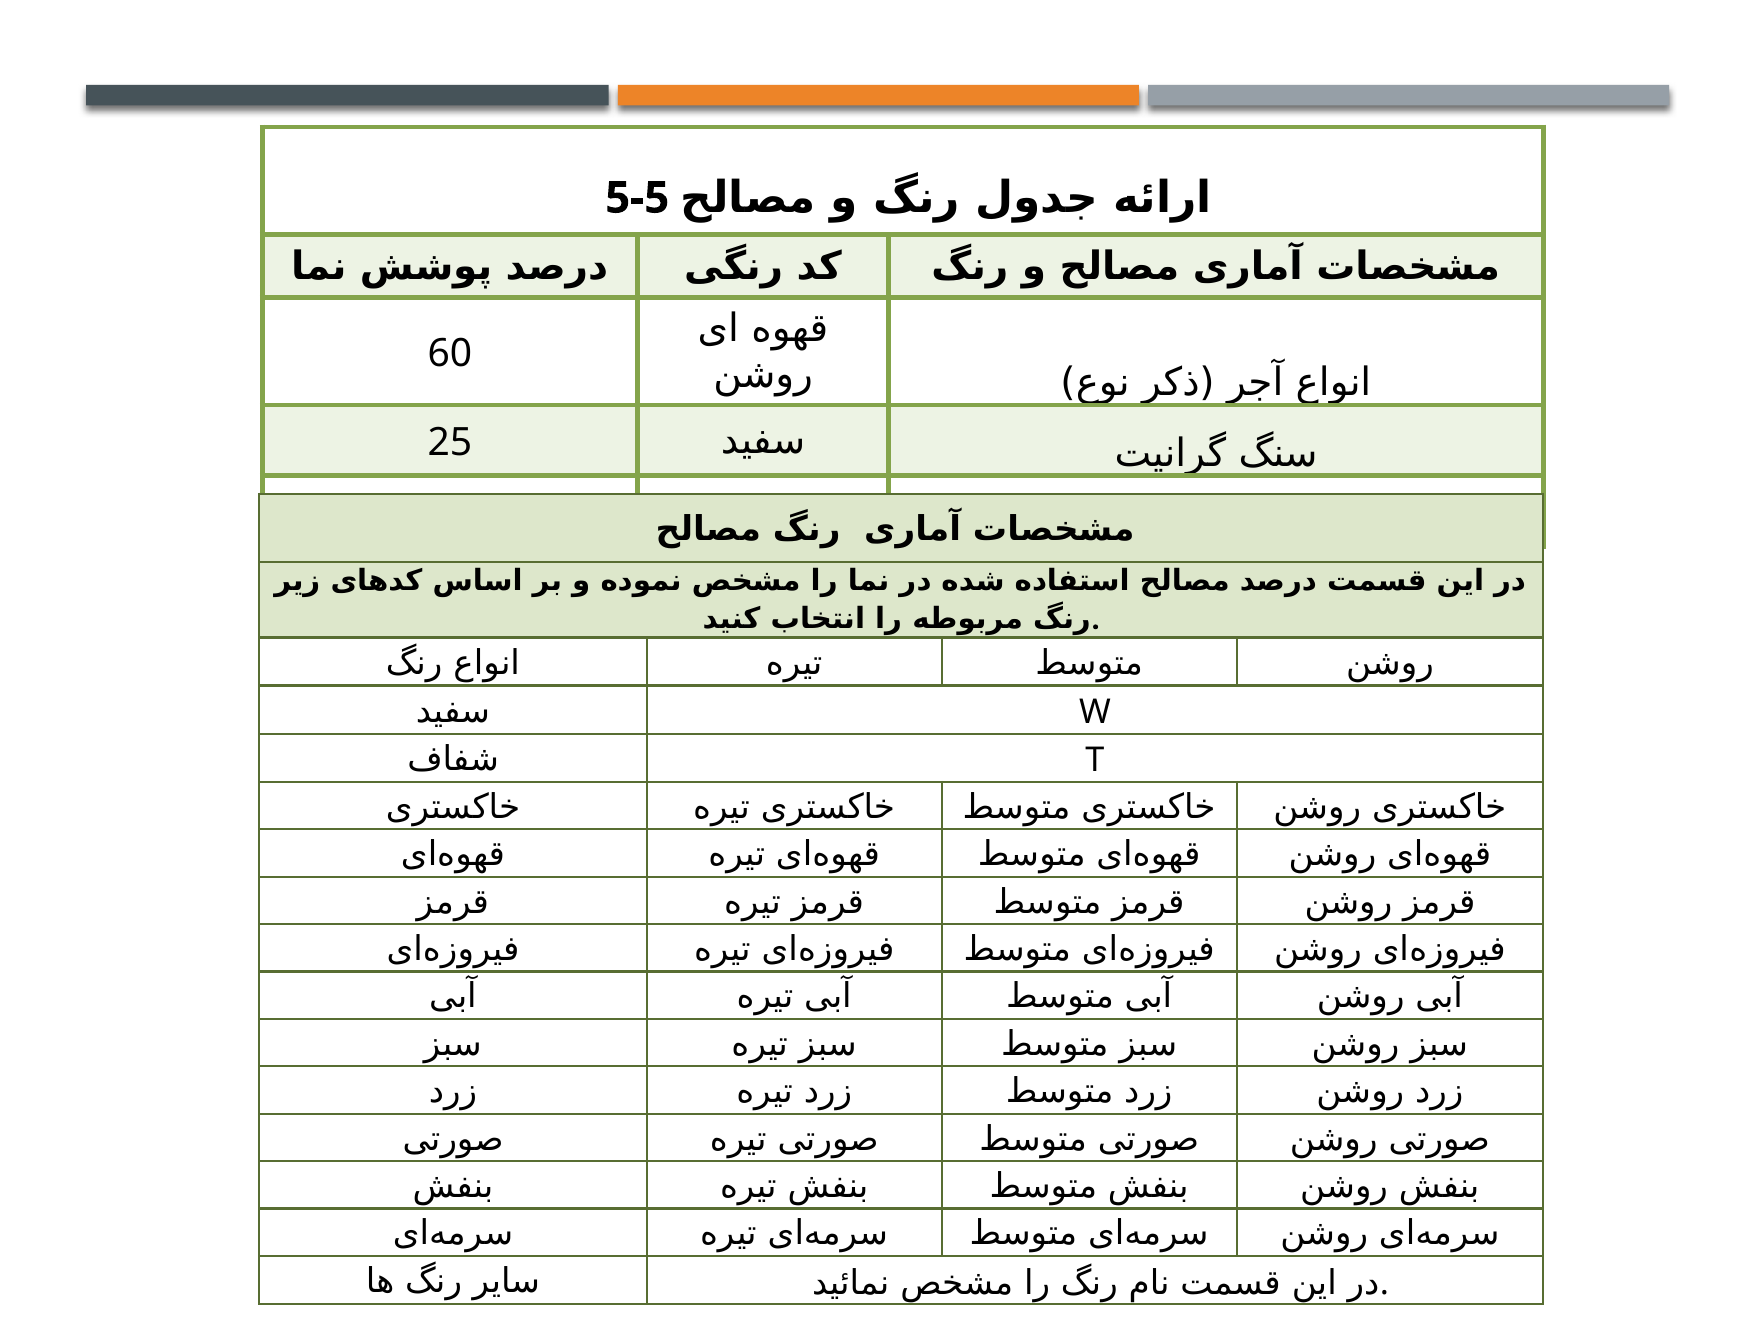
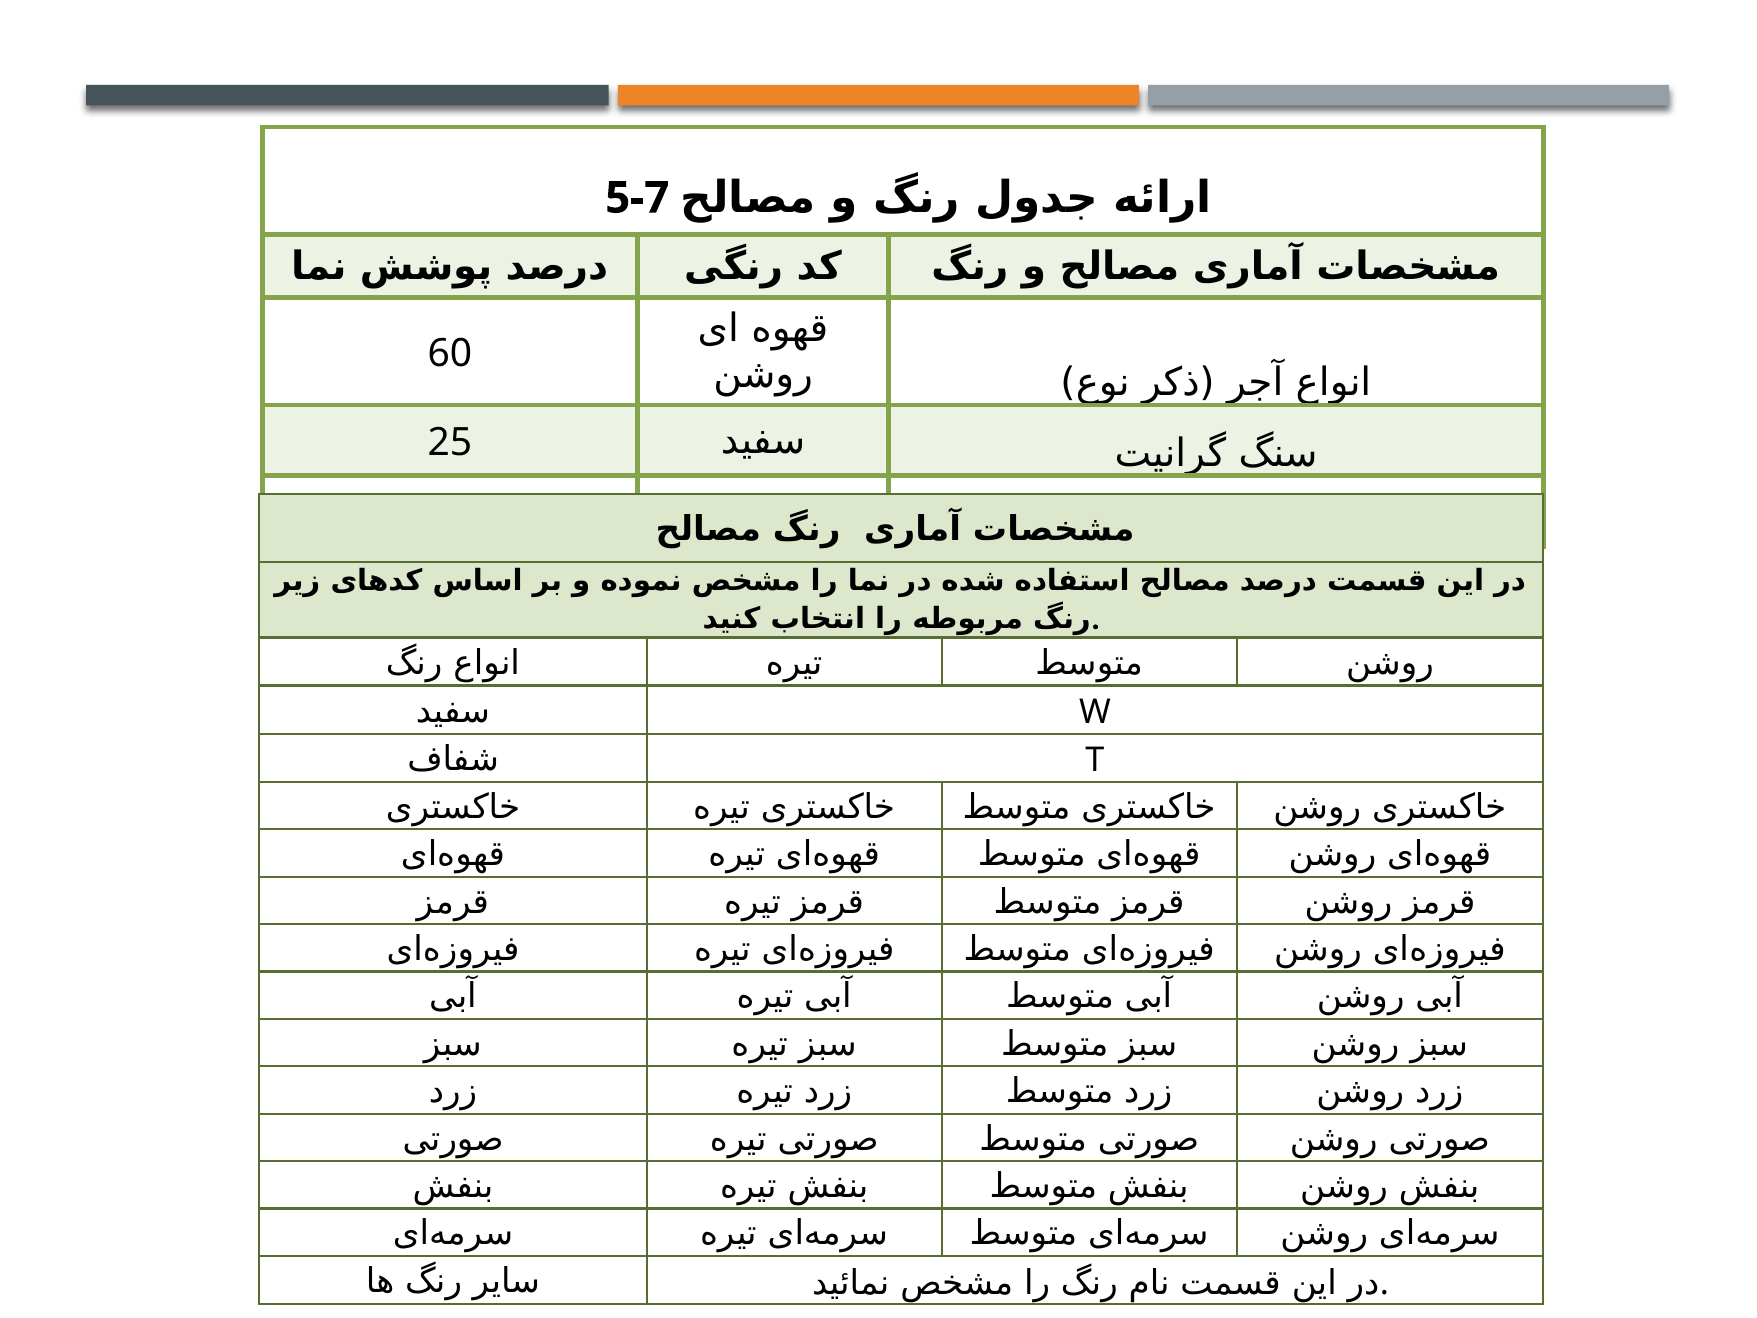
5-5: 5-5 -> 5-7
